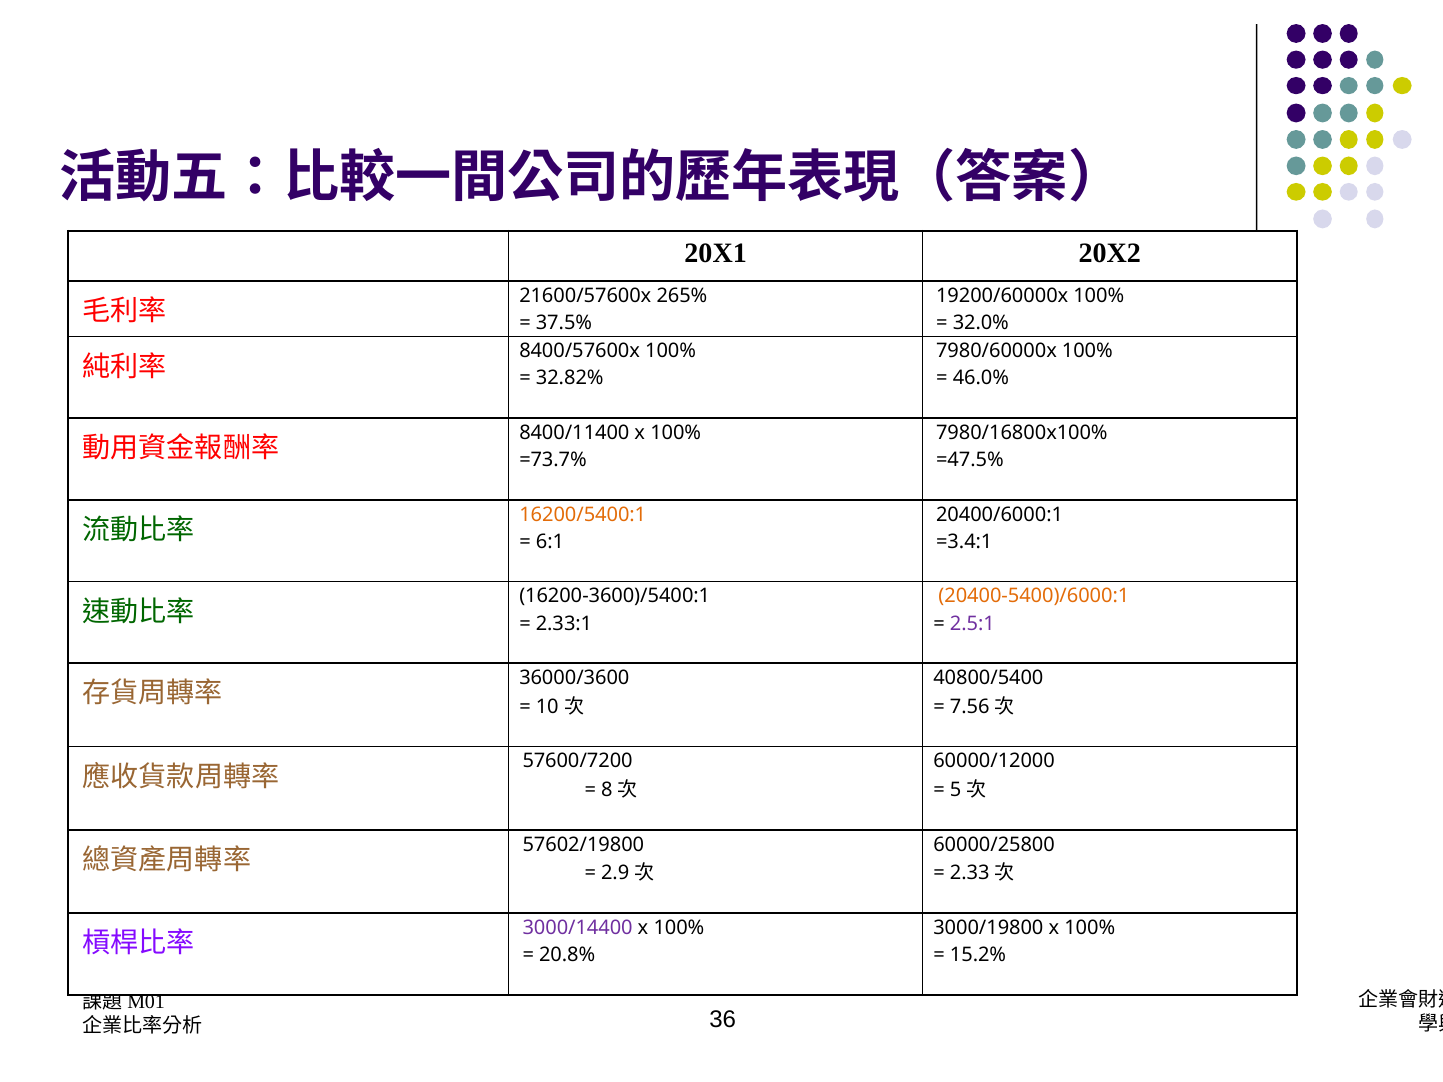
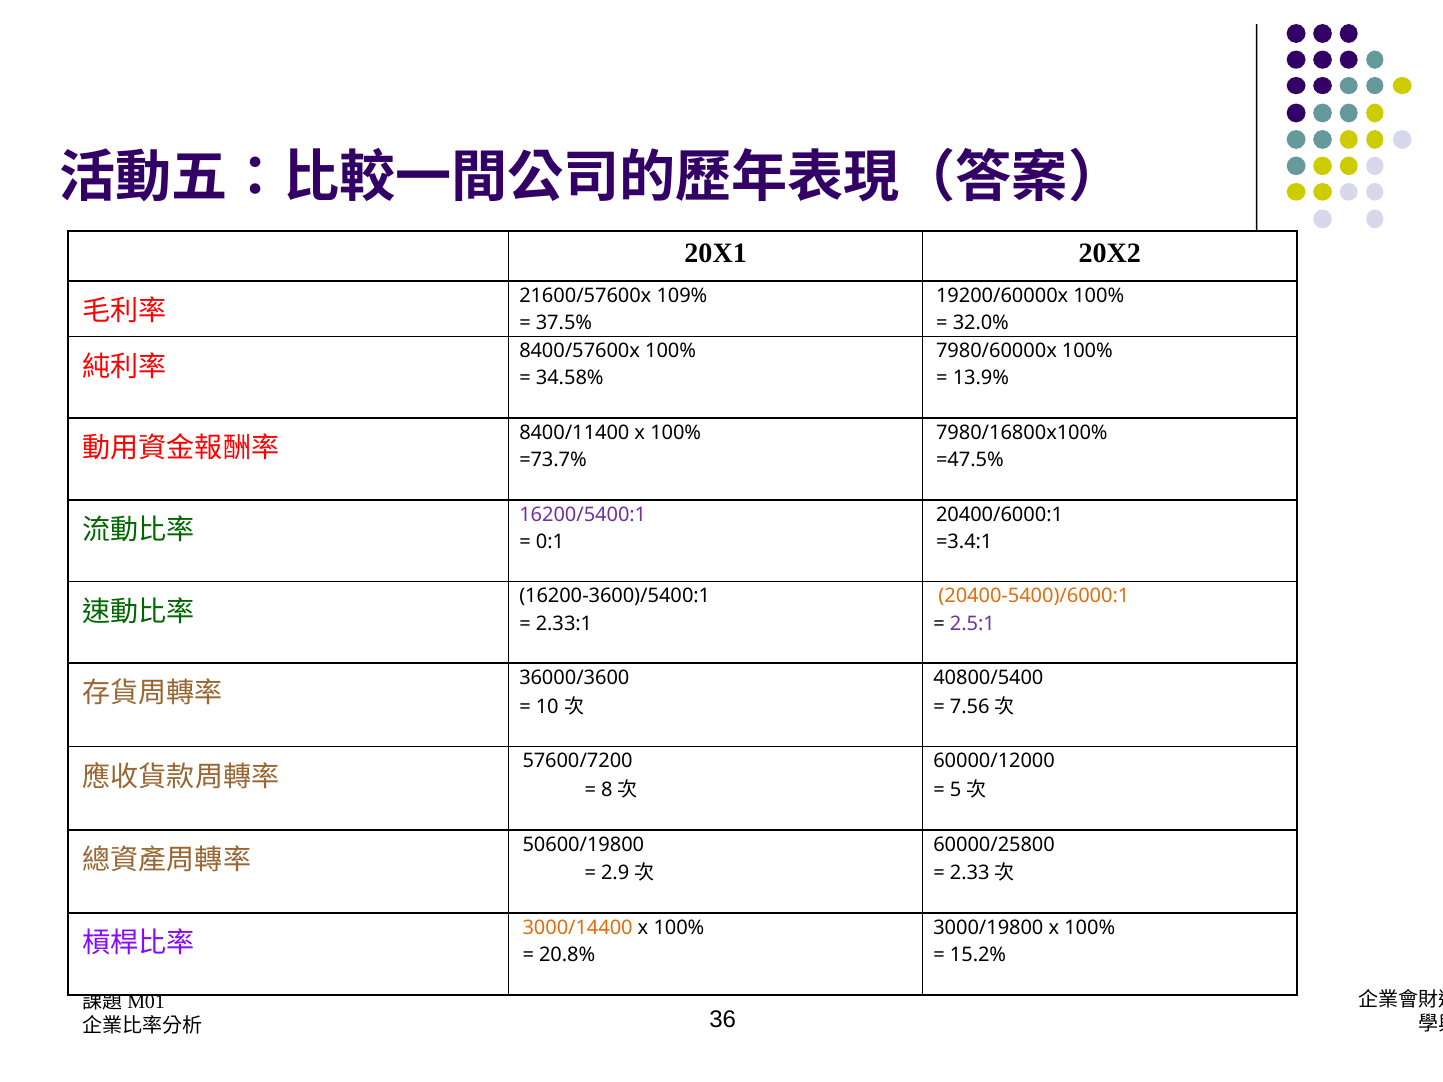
265%: 265% -> 109%
32.82%: 32.82% -> 34.58%
46.0%: 46.0% -> 13.9%
16200/5400:1 colour: orange -> purple
6:1: 6:1 -> 0:1
57602/19800: 57602/19800 -> 50600/19800
3000/14400 colour: purple -> orange
